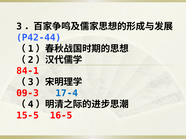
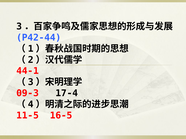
84-1: 84-1 -> 44-1
17-4 colour: blue -> black
15-5: 15-5 -> 11-5
